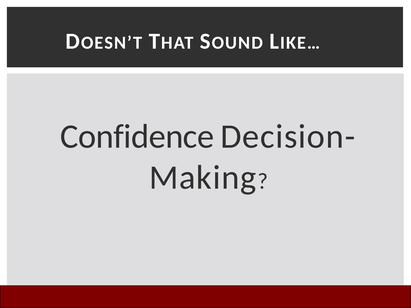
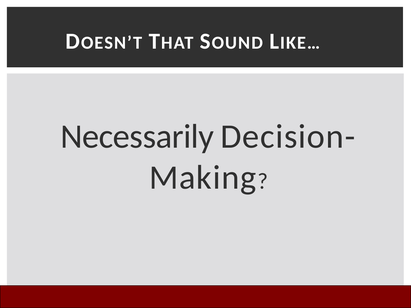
Confidence: Confidence -> Necessarily
